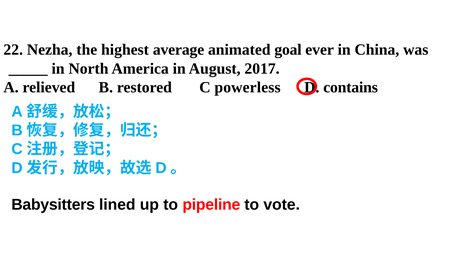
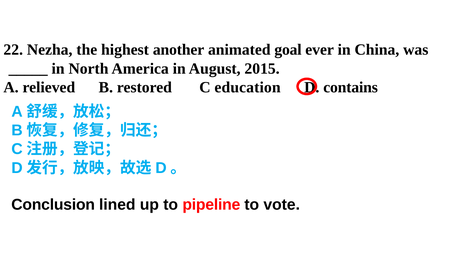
average: average -> another
2017: 2017 -> 2015
powerless: powerless -> education
Babysitters: Babysitters -> Conclusion
